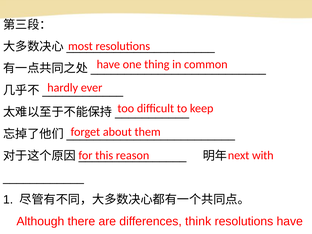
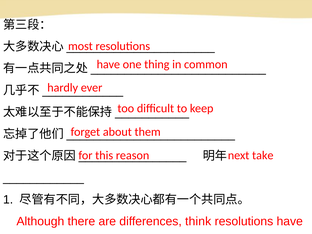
with: with -> take
